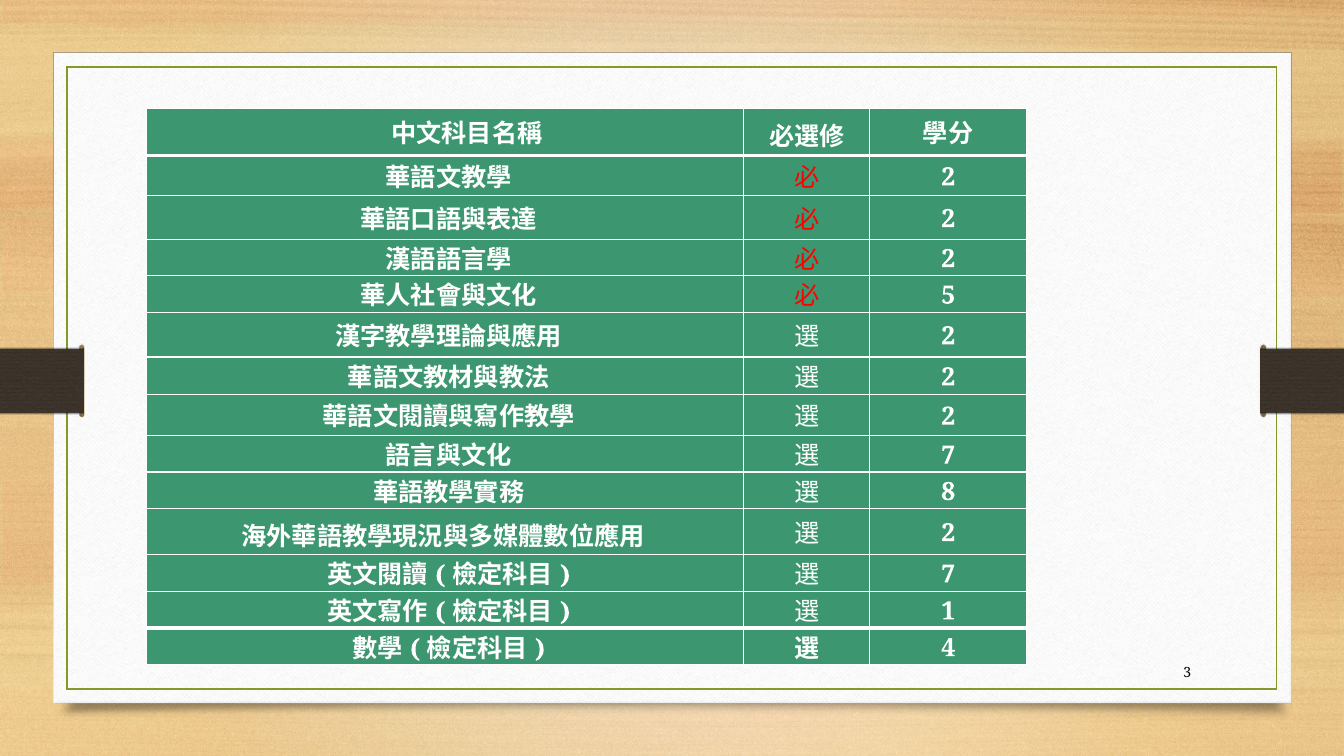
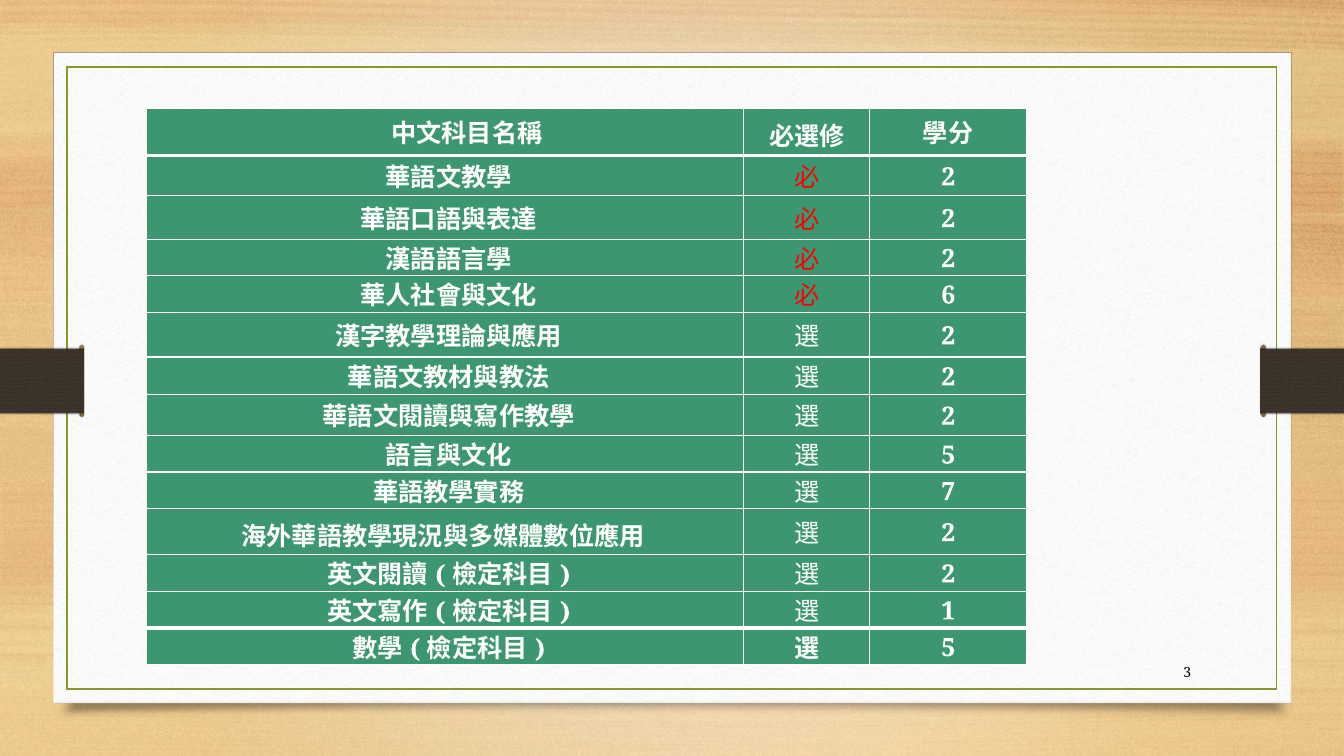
5: 5 -> 6
7 at (948, 455): 7 -> 5
8: 8 -> 7
7 at (948, 574): 7 -> 2
4 at (948, 648): 4 -> 5
